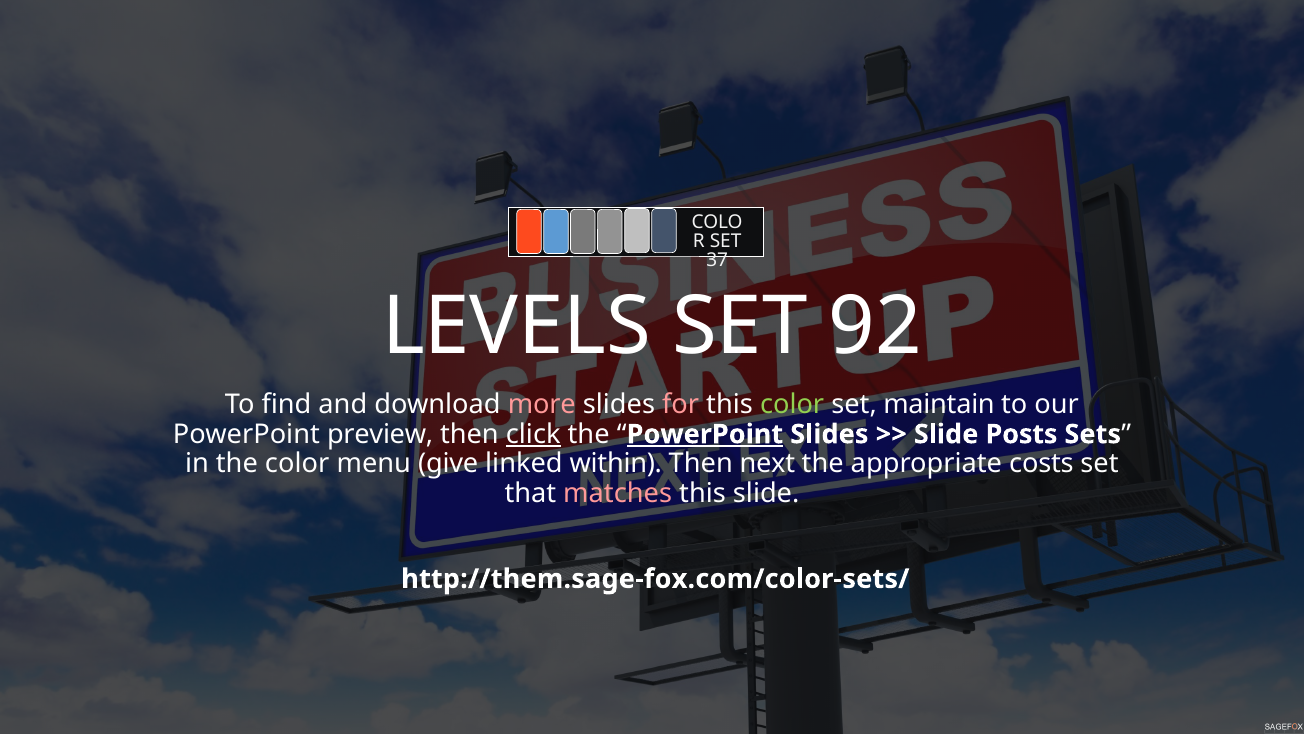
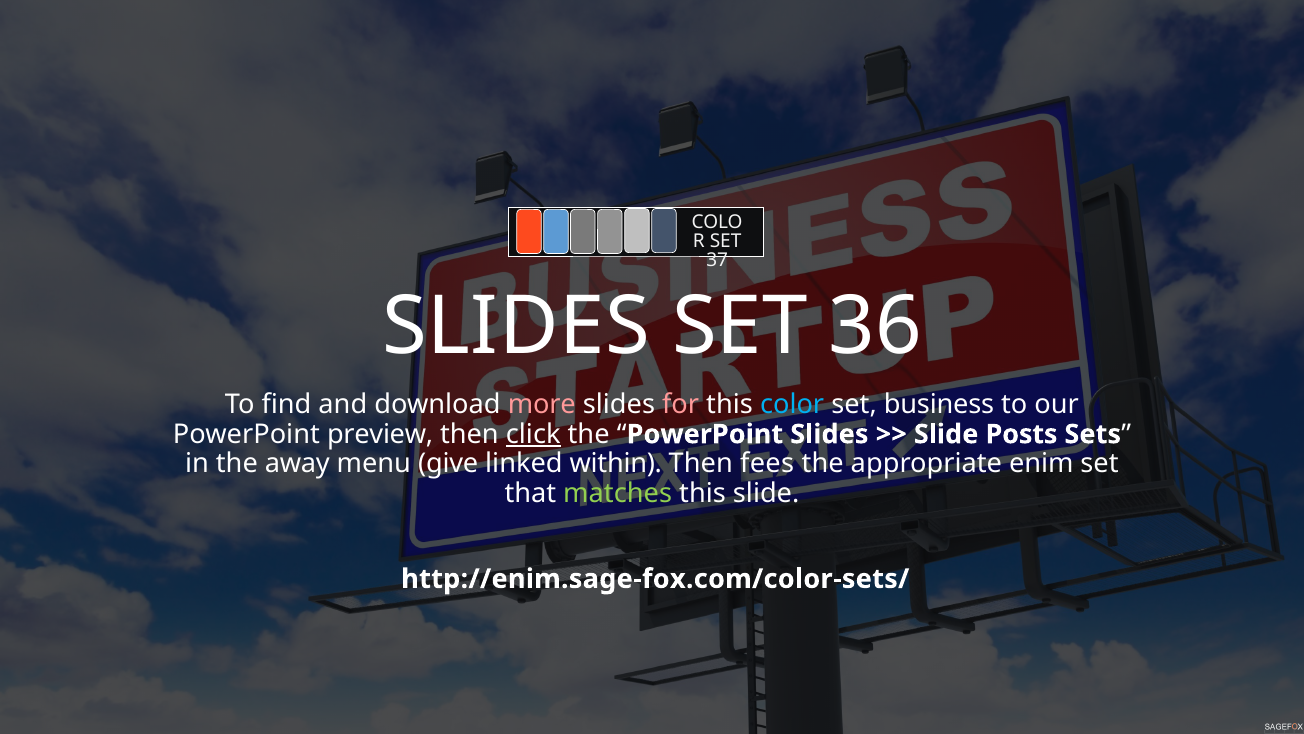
LEVELS at (517, 326): LEVELS -> SLIDES
92: 92 -> 36
color at (792, 405) colour: light green -> light blue
maintain: maintain -> business
PowerPoint at (705, 434) underline: present -> none
the color: color -> away
next: next -> fees
costs: costs -> enim
matches colour: pink -> light green
http://them.sage-fox.com/color-sets/: http://them.sage-fox.com/color-sets/ -> http://enim.sage-fox.com/color-sets/
